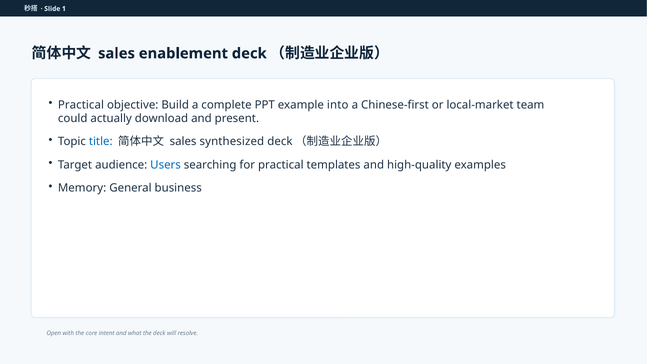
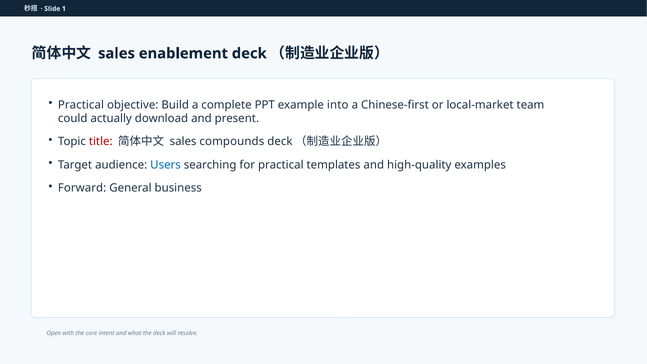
title colour: blue -> red
synthesized: synthesized -> compounds
Memory: Memory -> Forward
